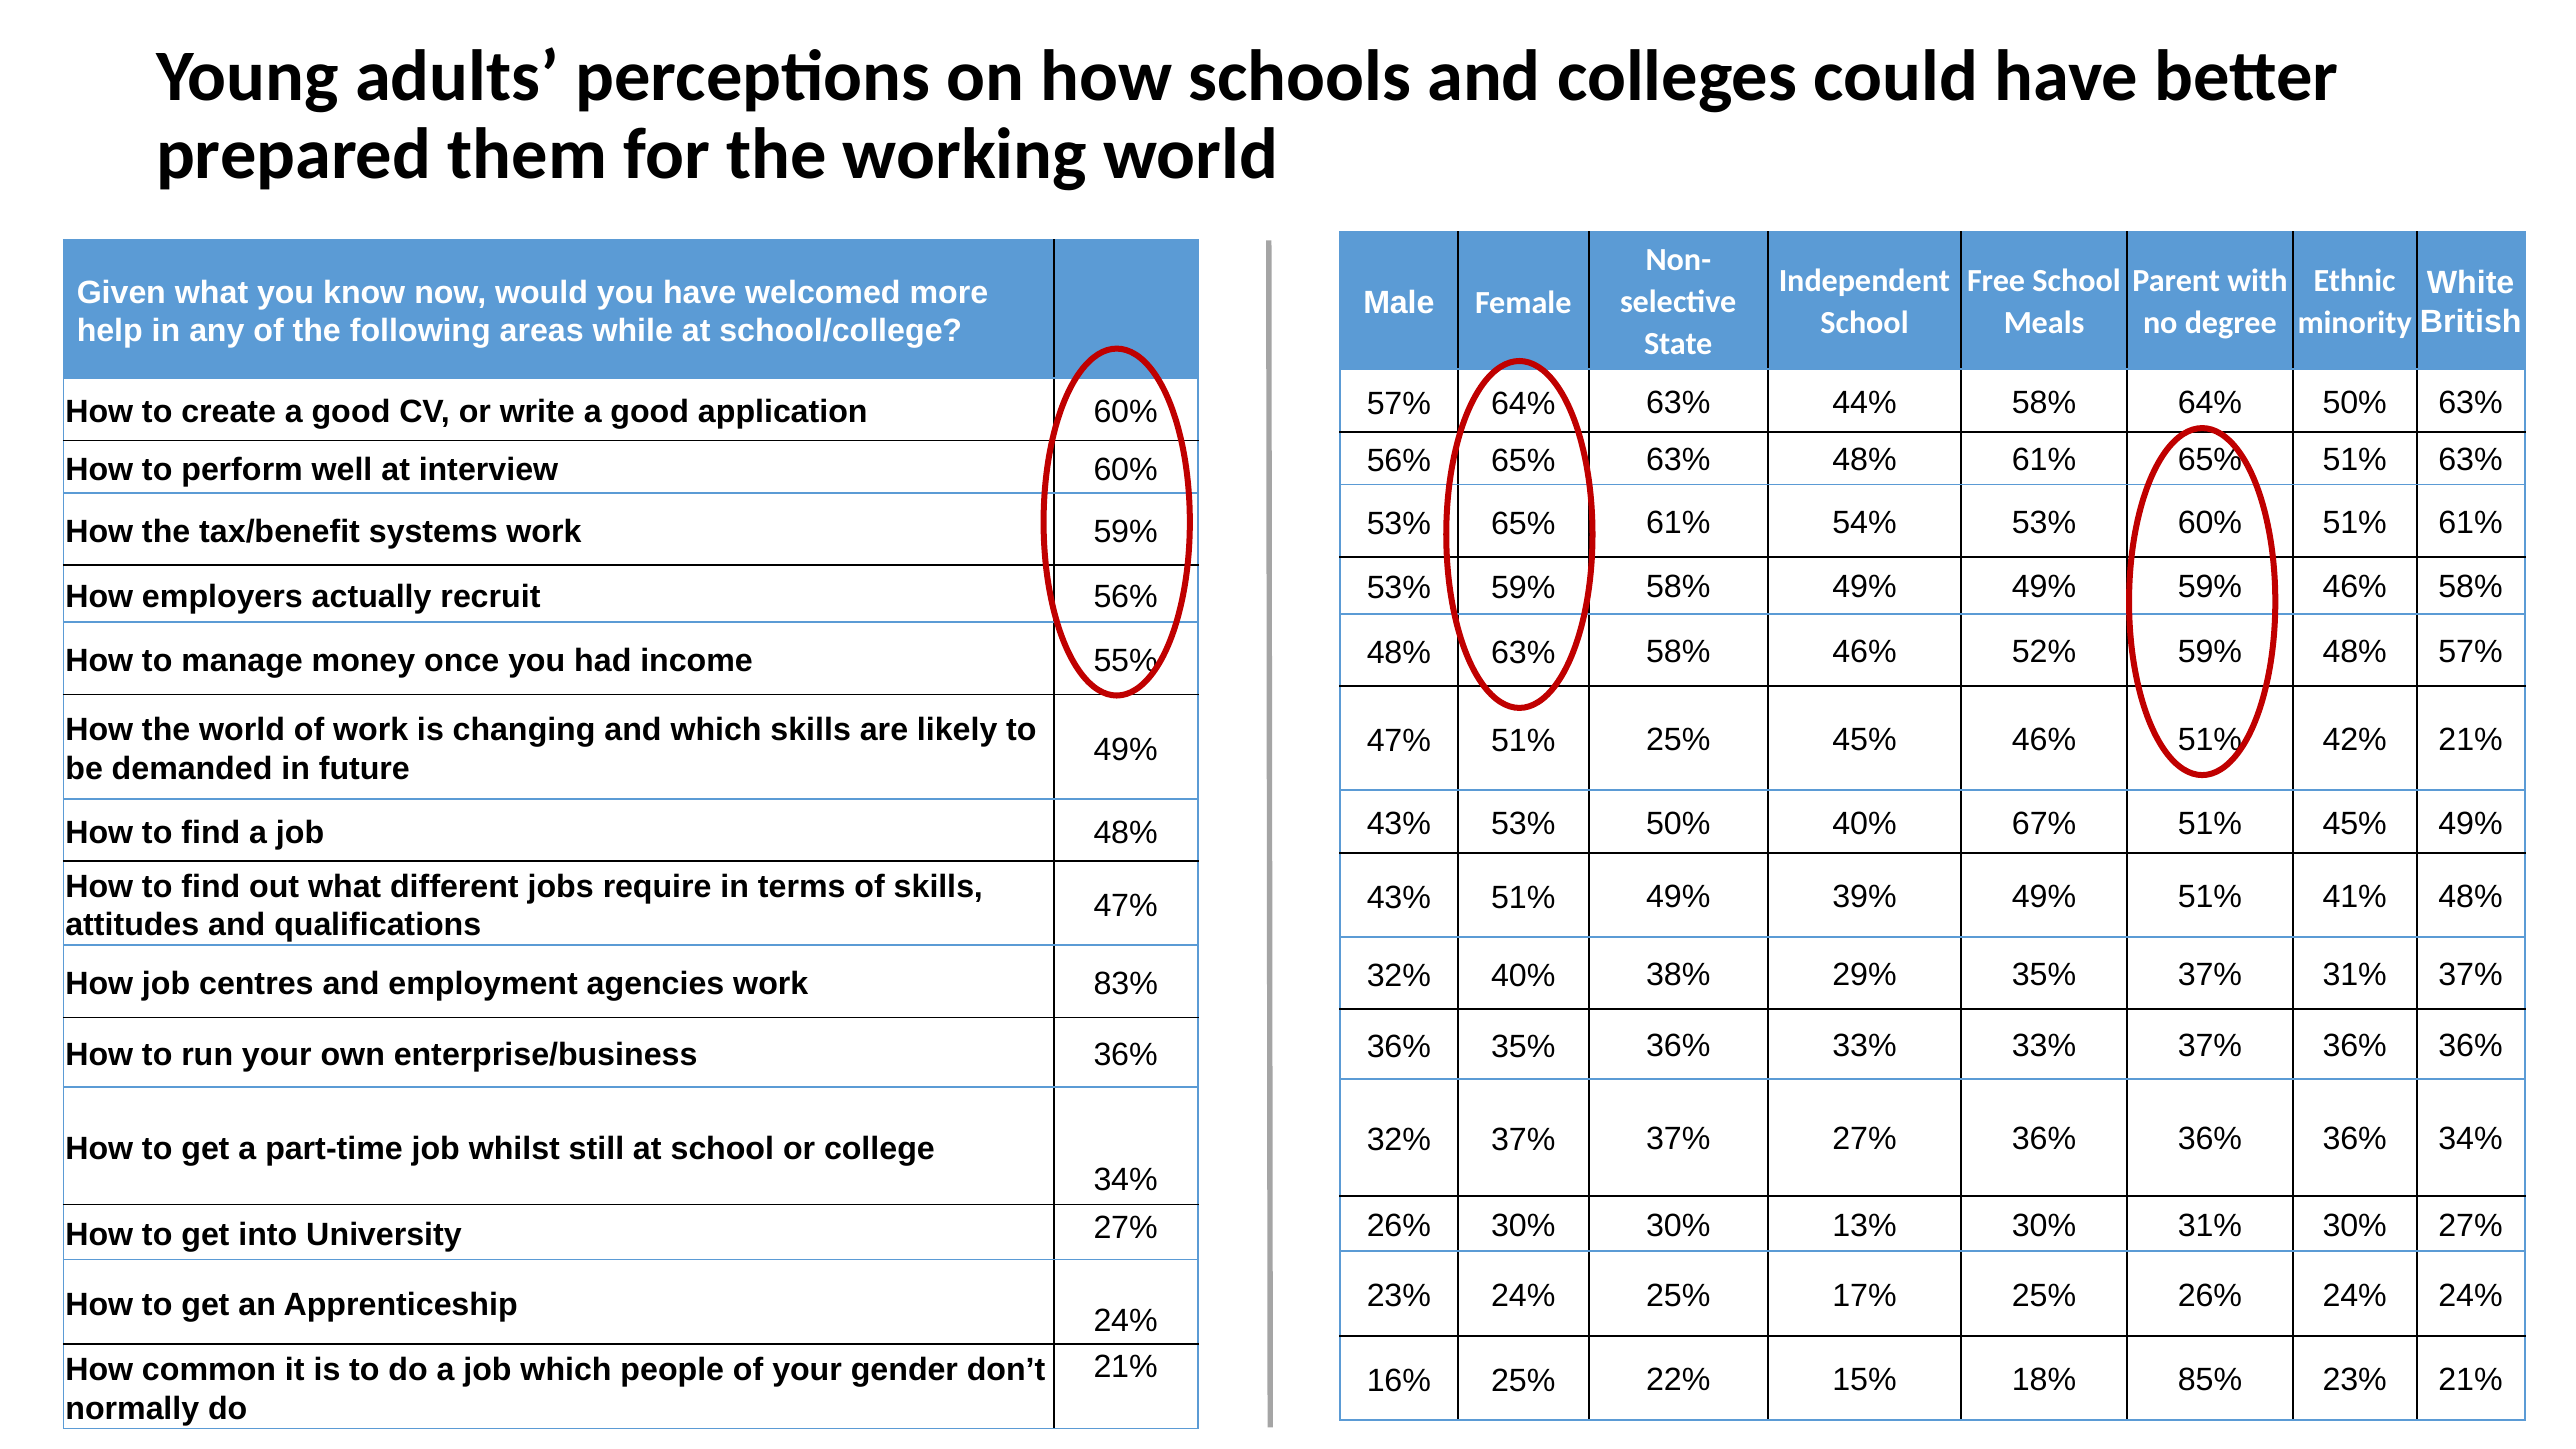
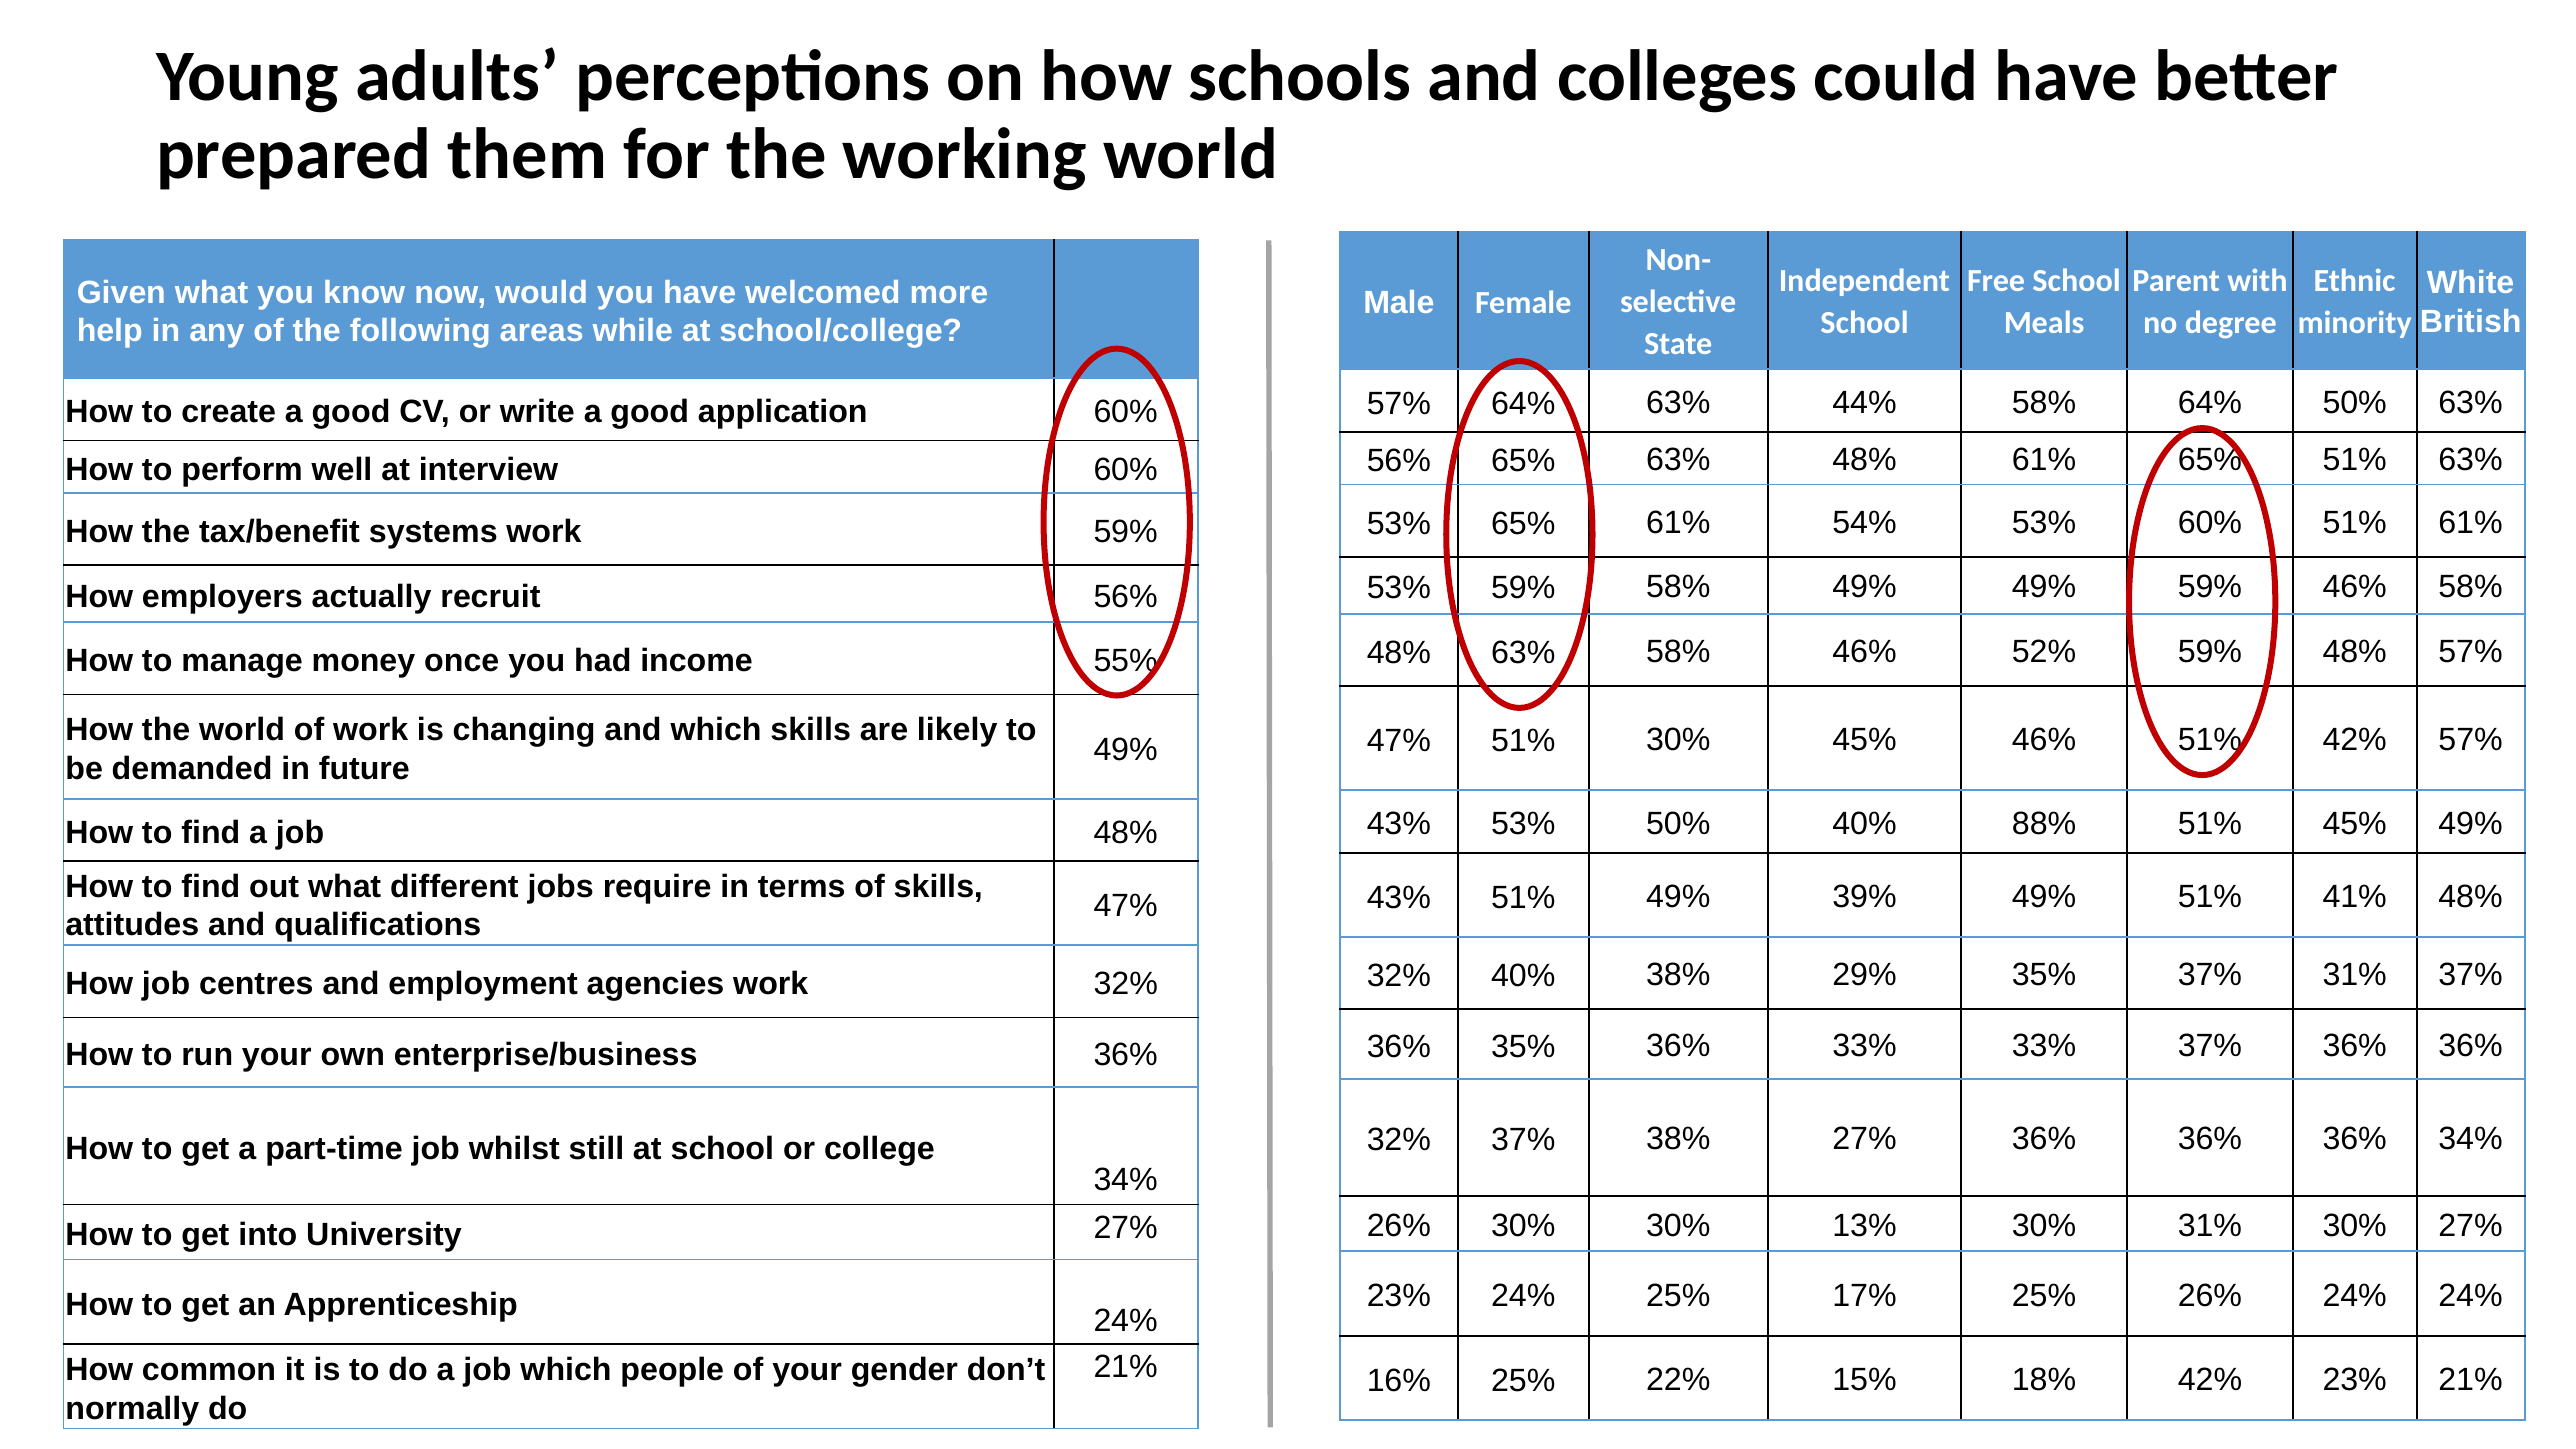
51% 25%: 25% -> 30%
42% 21%: 21% -> 57%
67%: 67% -> 88%
work 83%: 83% -> 32%
37% 37%: 37% -> 38%
18% 85%: 85% -> 42%
